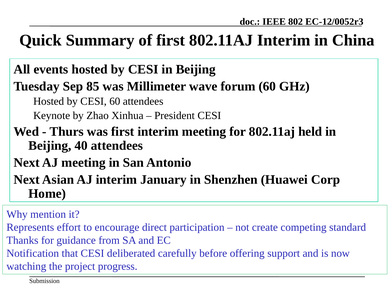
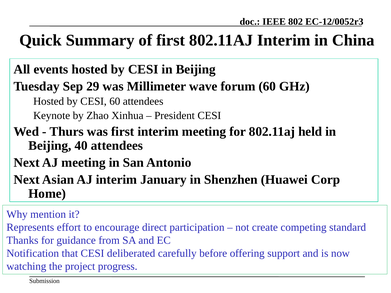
85: 85 -> 29
